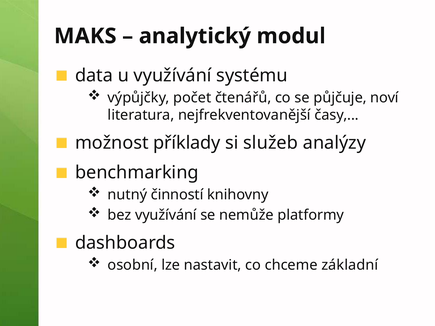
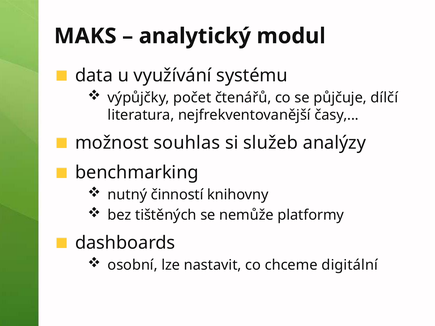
noví: noví -> dílčí
příklady: příklady -> souhlas
bez využívání: využívání -> tištěných
základní: základní -> digitální
